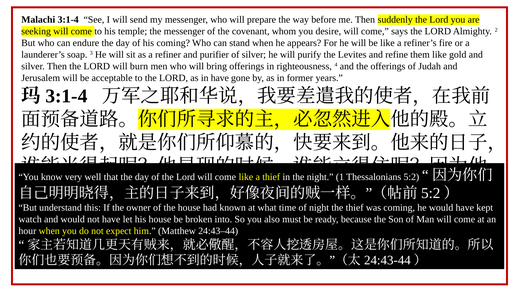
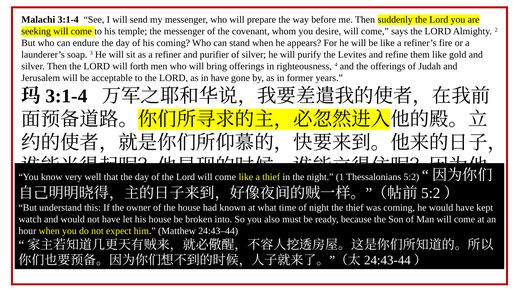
burn: burn -> forth
